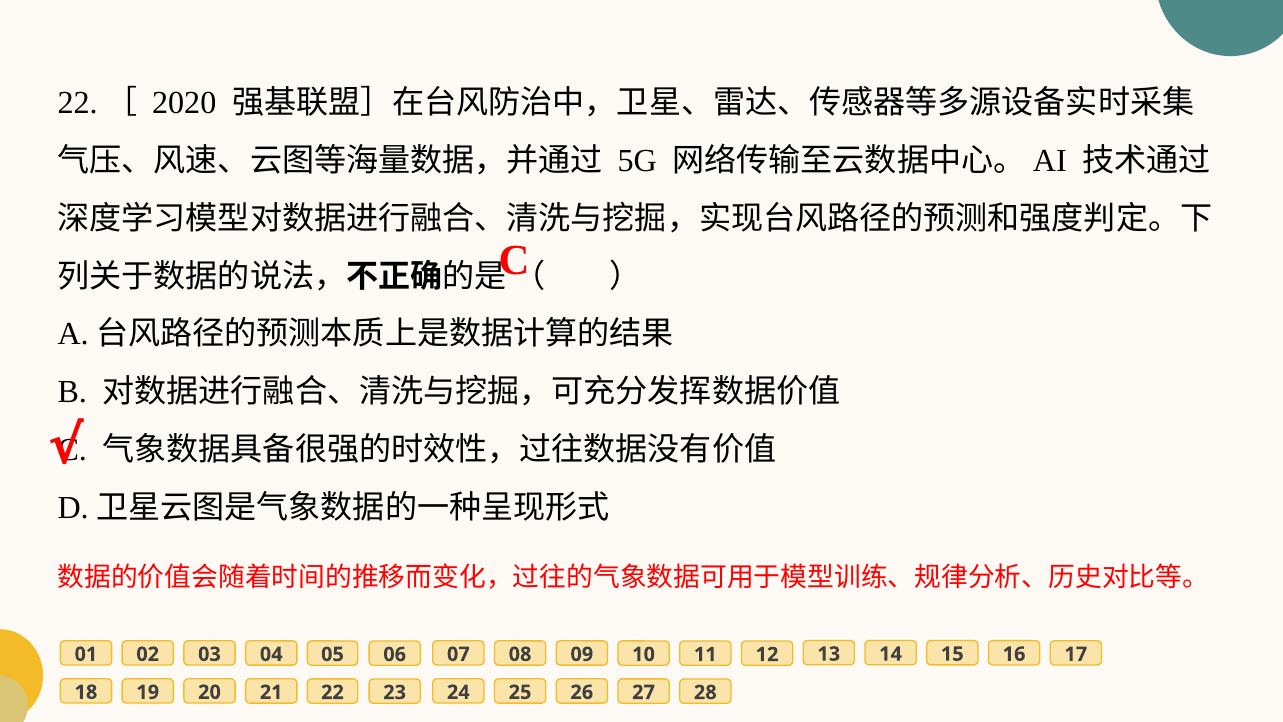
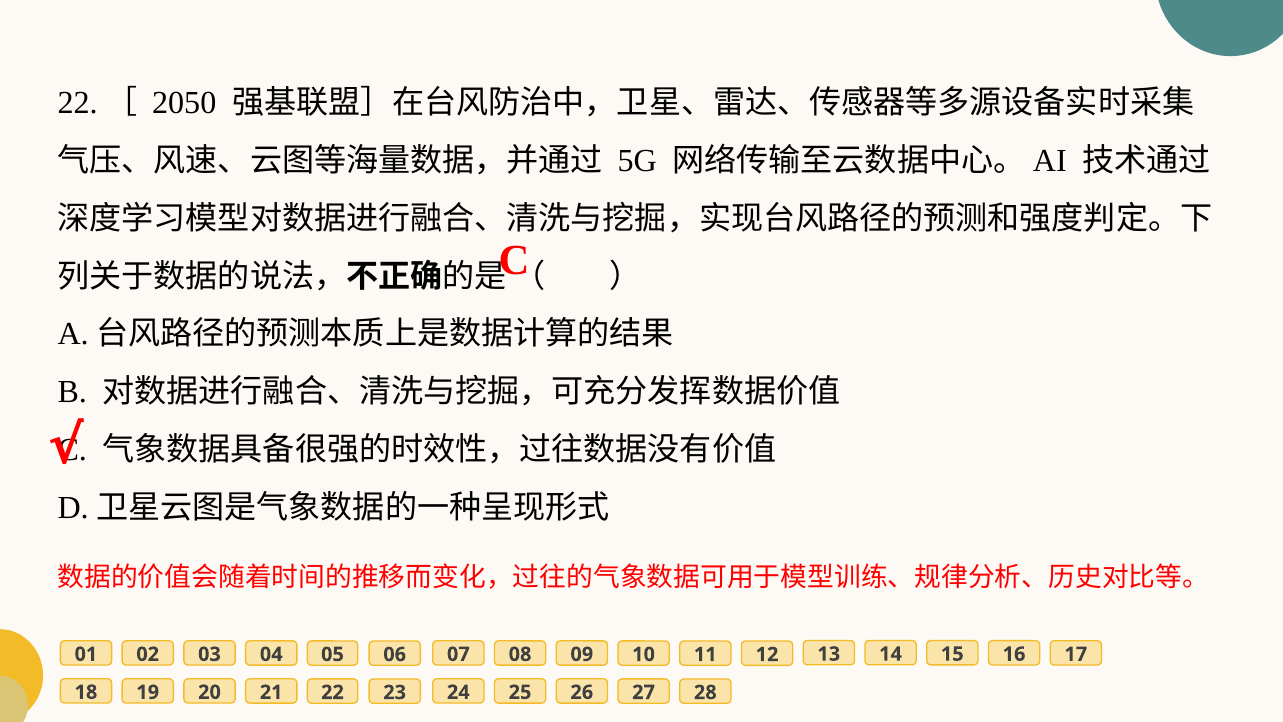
2020: 2020 -> 2050
